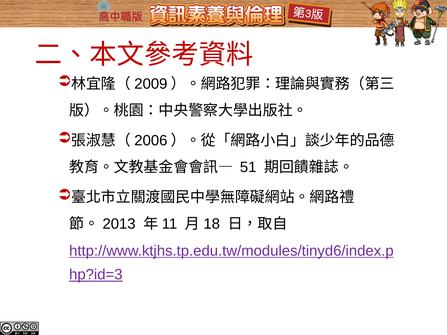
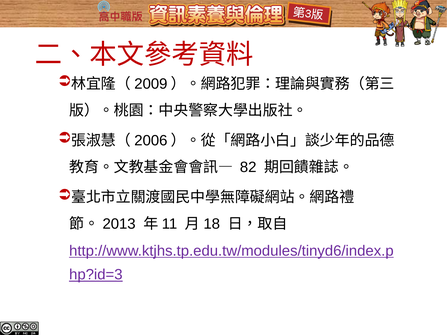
51: 51 -> 82
